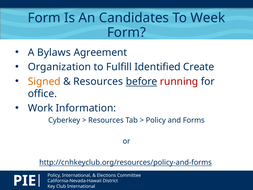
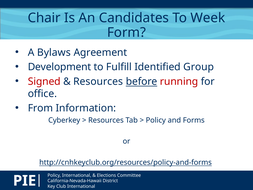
Form at (44, 18): Form -> Chair
Organization: Organization -> Development
Create: Create -> Group
Signed colour: orange -> red
Work: Work -> From
